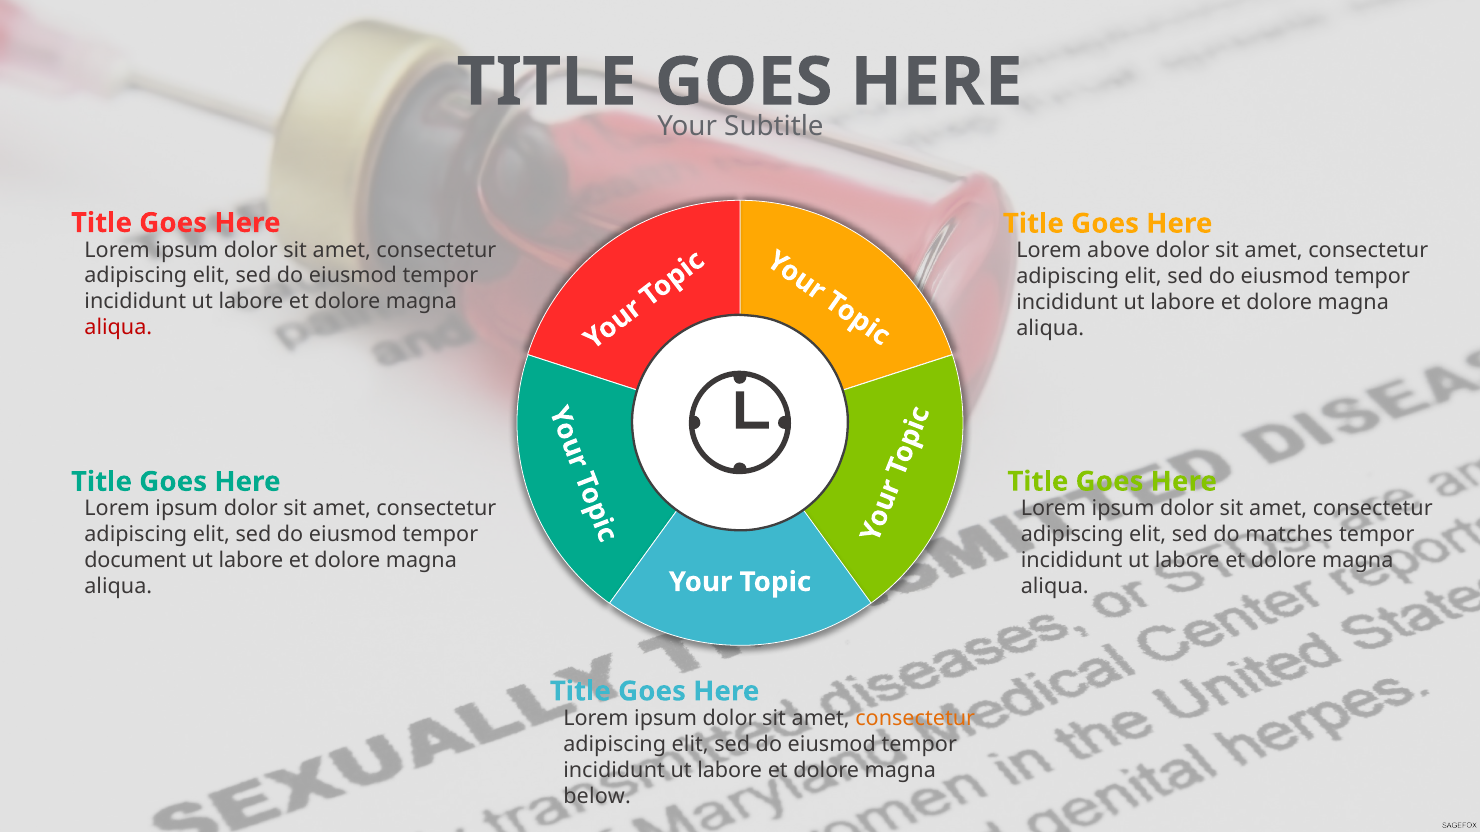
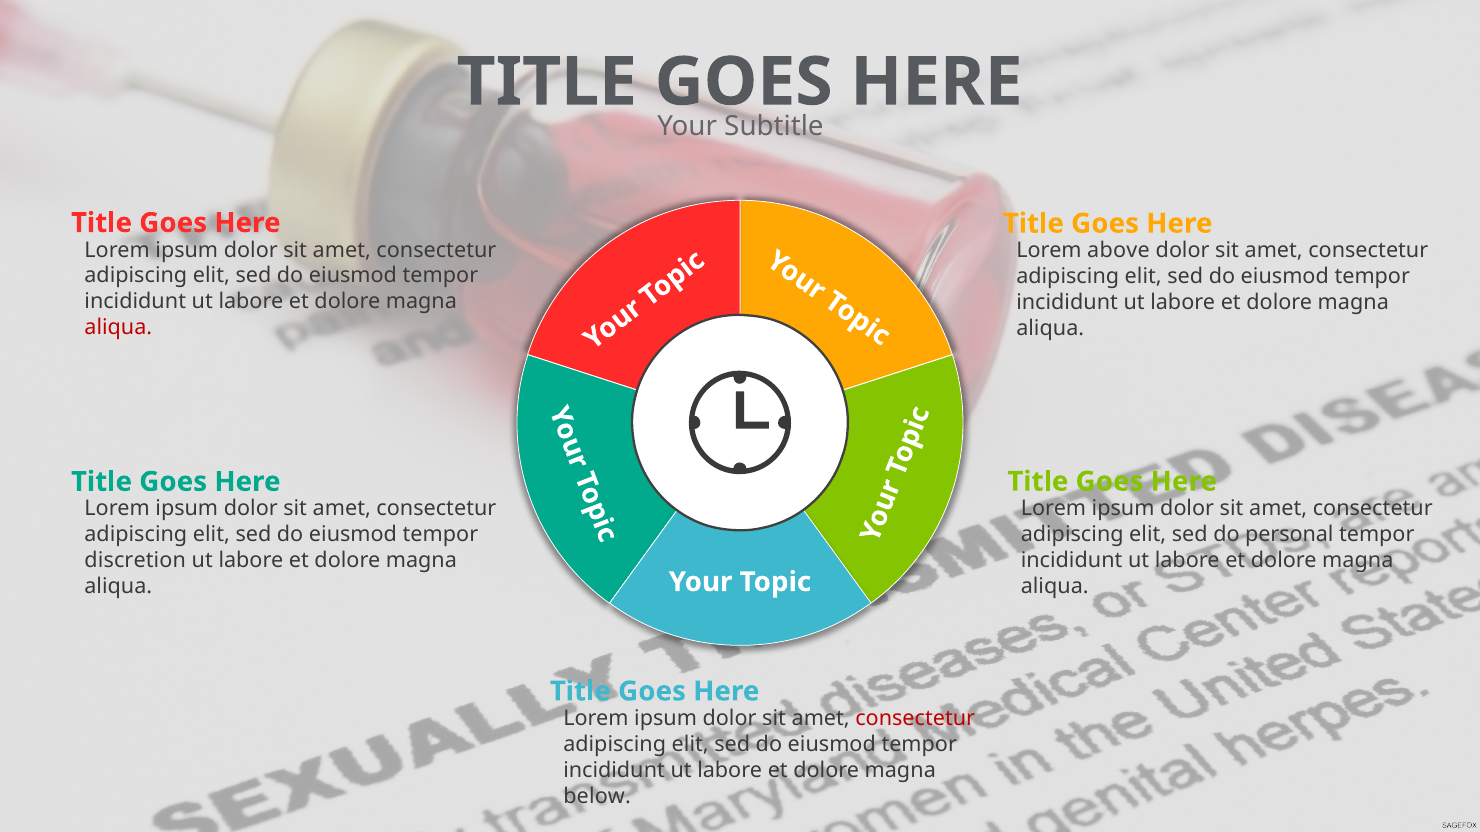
matches: matches -> personal
document: document -> discretion
consectetur at (915, 719) colour: orange -> red
